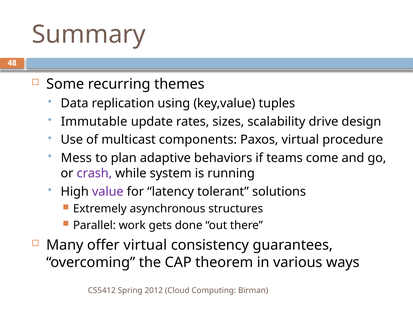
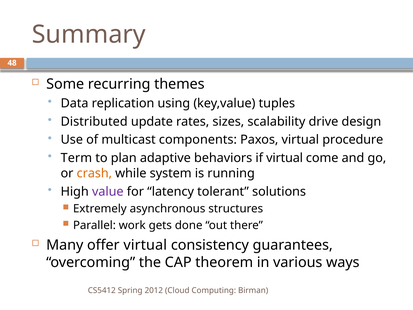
Immutable: Immutable -> Distributed
Mess: Mess -> Term
if teams: teams -> virtual
crash colour: purple -> orange
